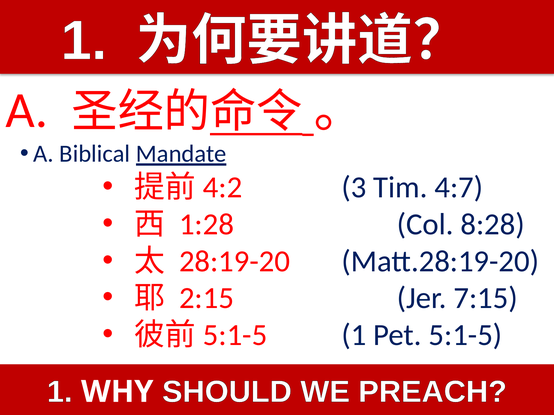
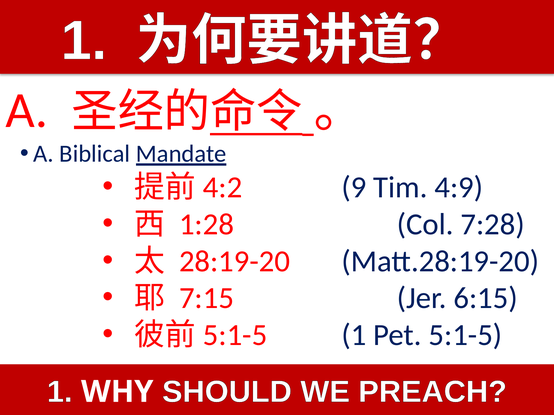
3: 3 -> 9
4:7: 4:7 -> 4:9
8:28: 8:28 -> 7:28
2:15: 2:15 -> 7:15
7:15: 7:15 -> 6:15
